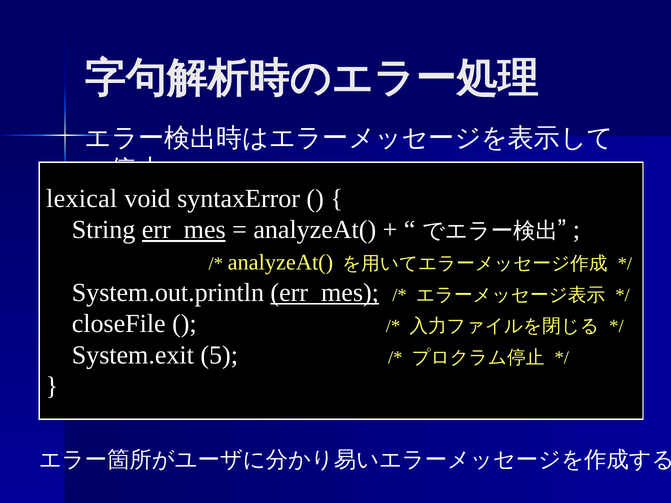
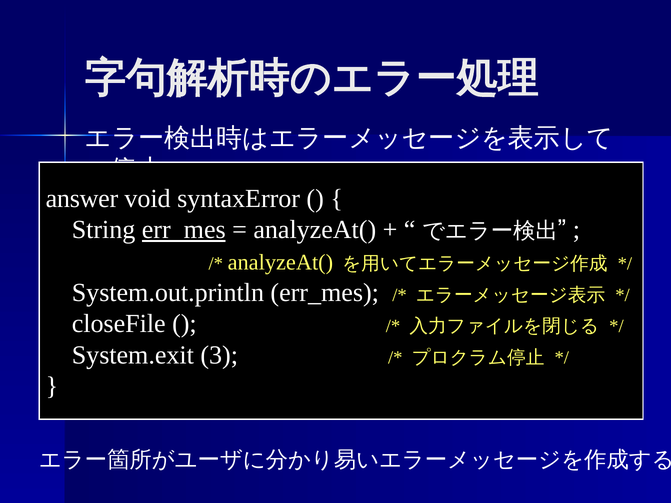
lexical: lexical -> answer
err_mes at (325, 293) underline: present -> none
5: 5 -> 3
